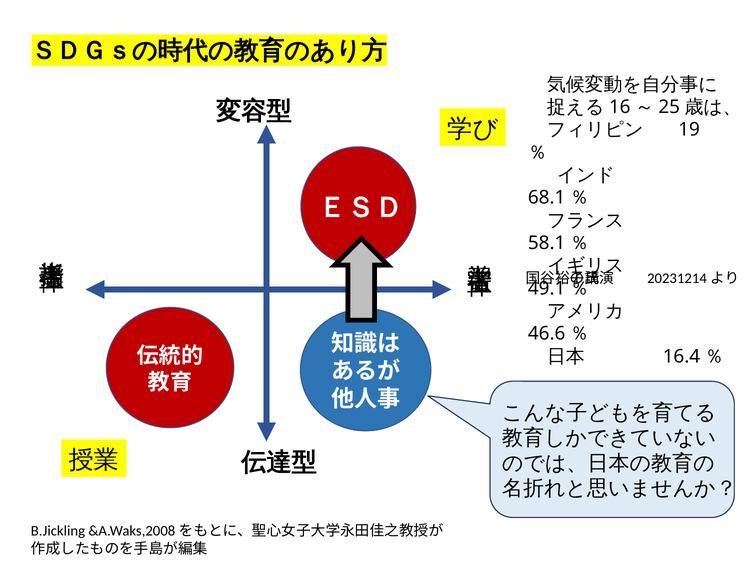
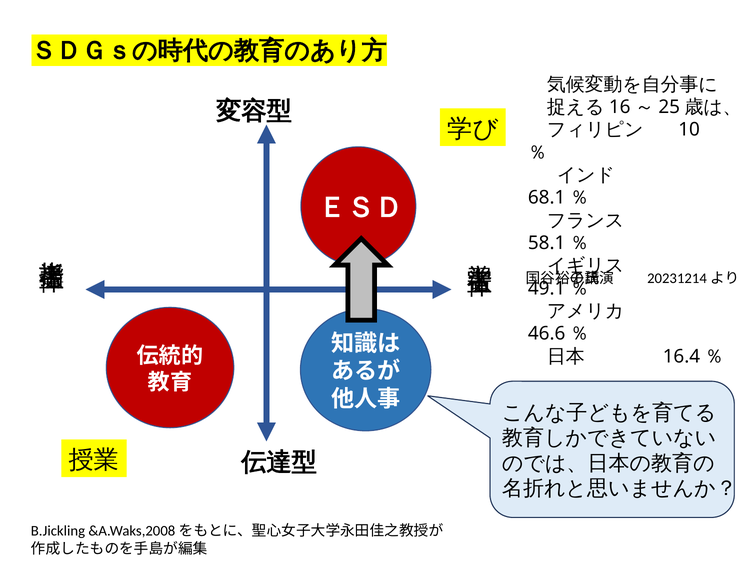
19: 19 -> 10
